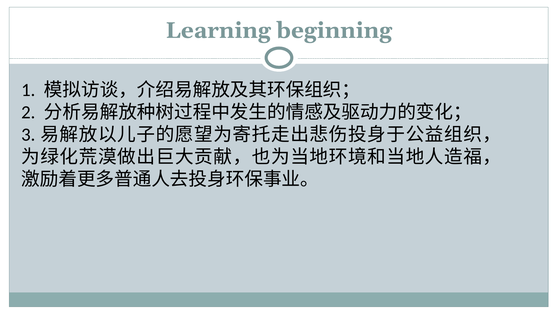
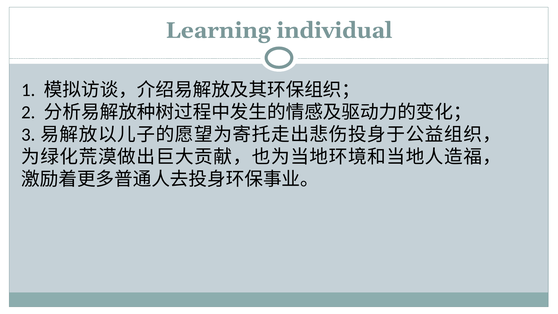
beginning: beginning -> individual
